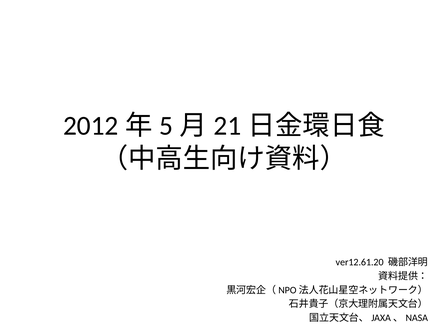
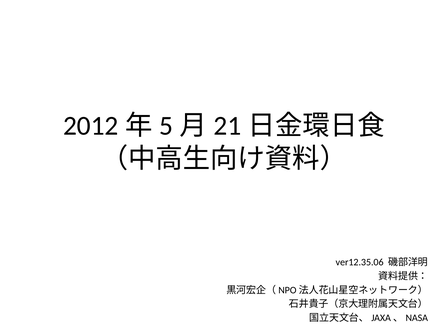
ver12.61.20: ver12.61.20 -> ver12.35.06
